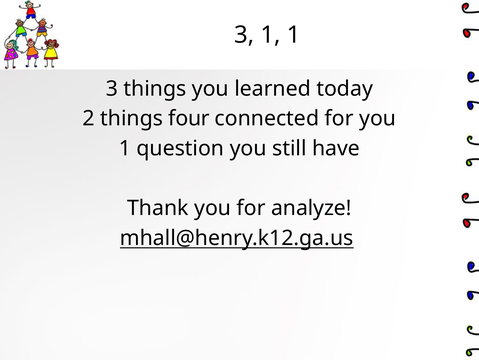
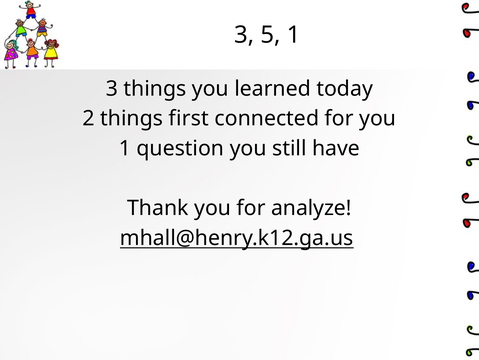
3 1: 1 -> 5
four: four -> first
